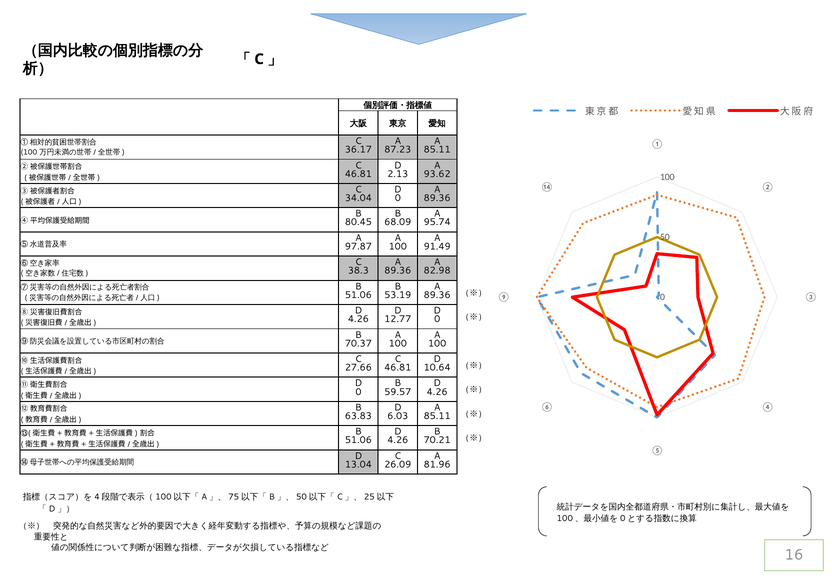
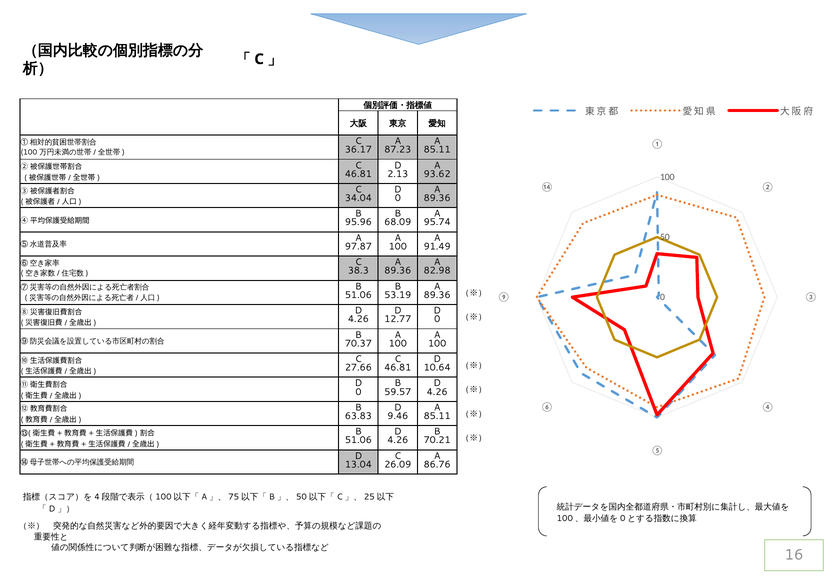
80.45: 80.45 -> 95.96
6.03: 6.03 -> 9.46
81.96: 81.96 -> 86.76
